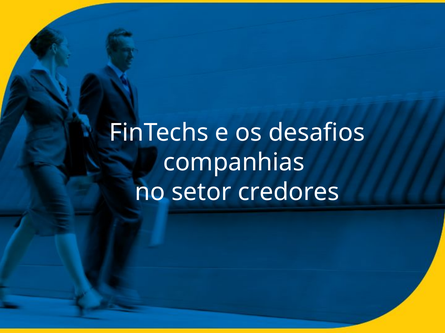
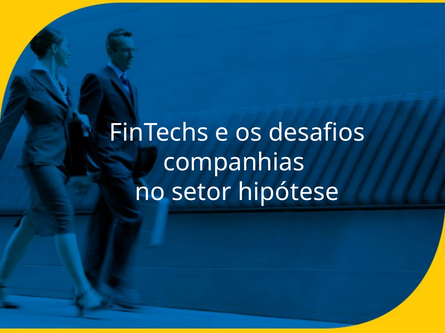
credores: credores -> hipótese
